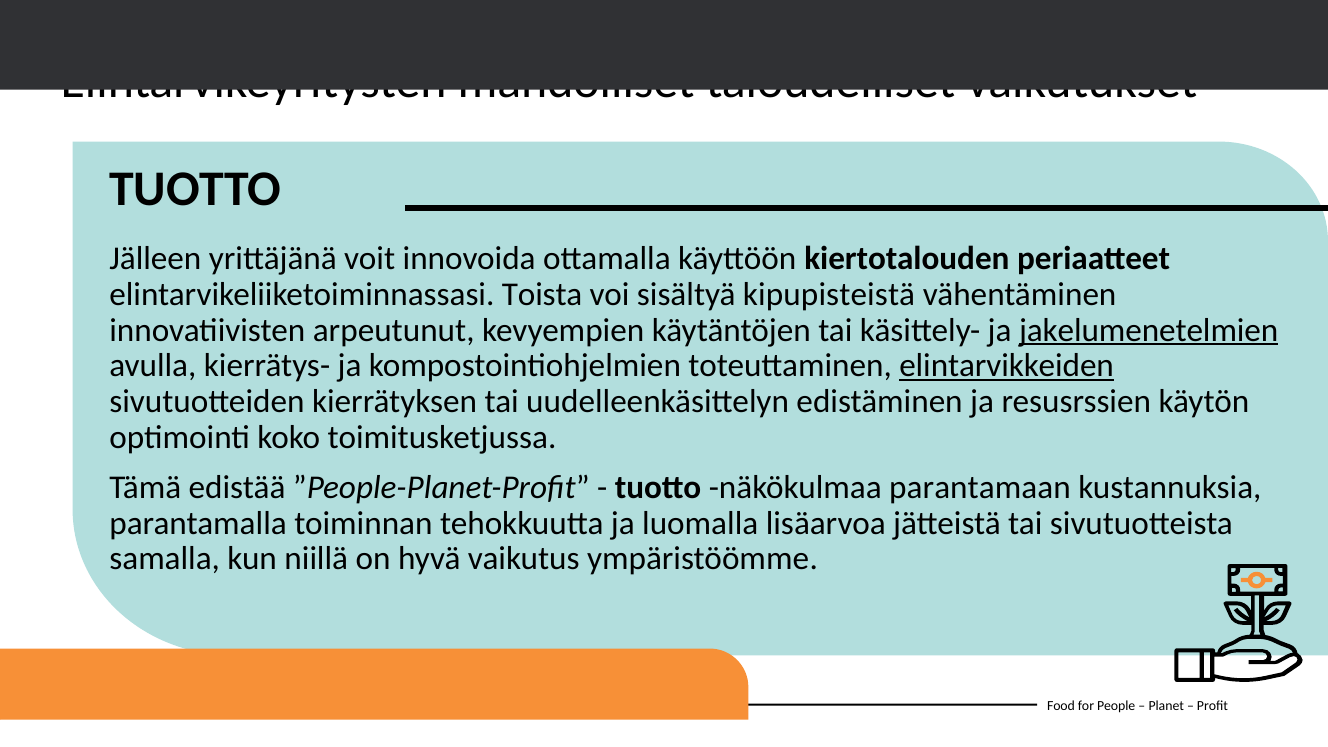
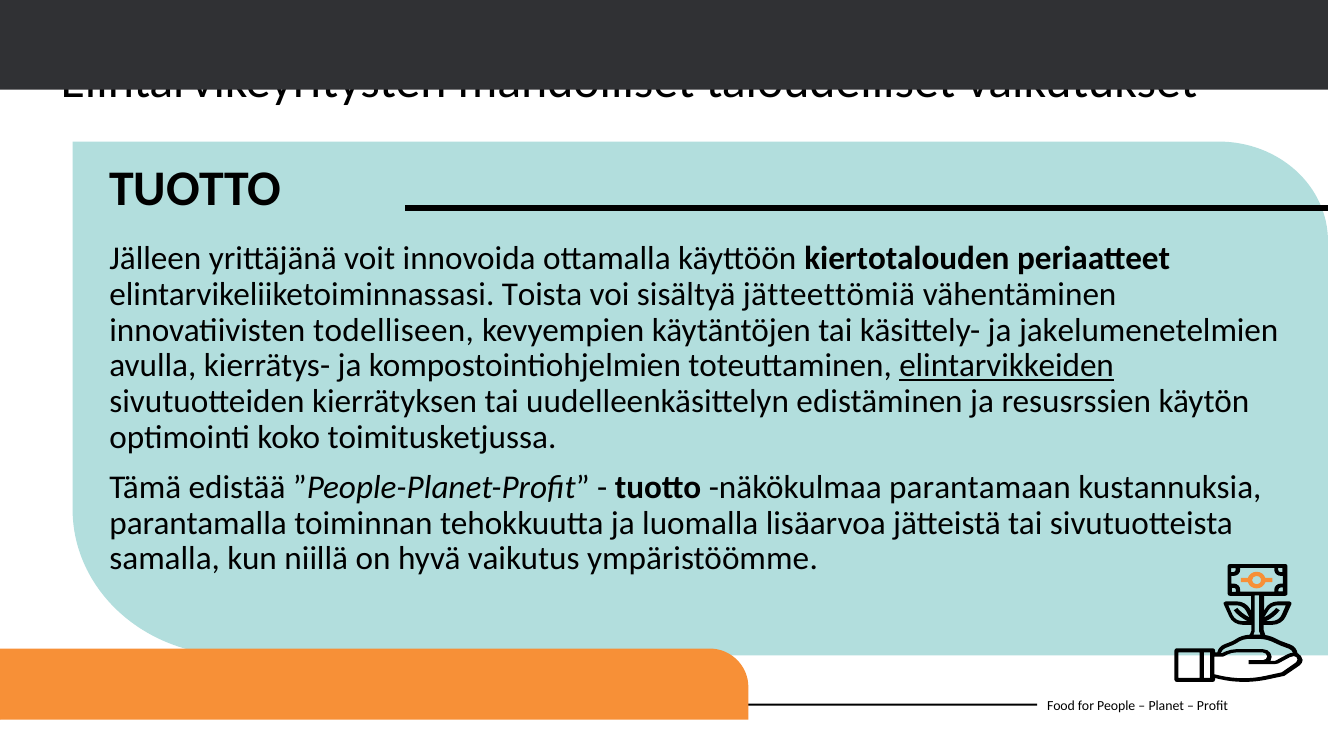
kipupisteistä: kipupisteistä -> jätteettömiä
arpeutunut: arpeutunut -> todelliseen
jakelumenetelmien at (1149, 330) underline: present -> none
